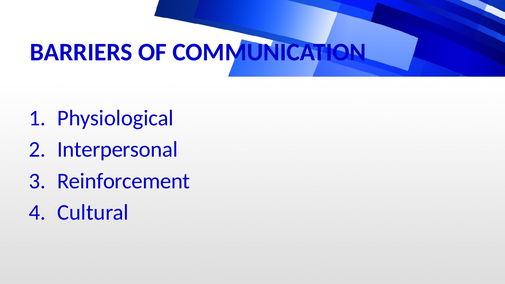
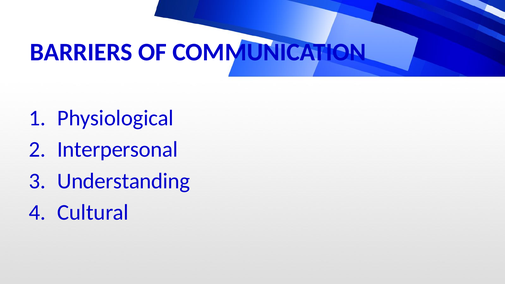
Reinforcement: Reinforcement -> Understanding
